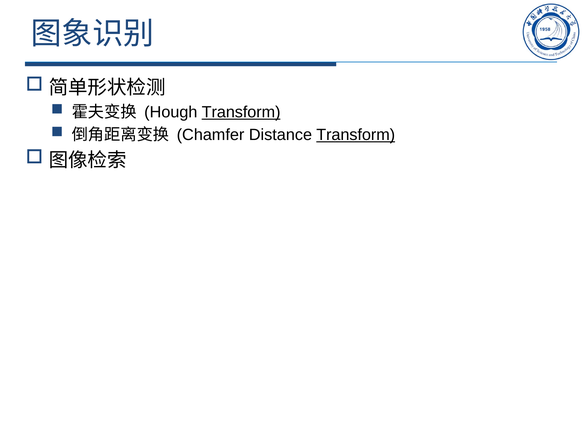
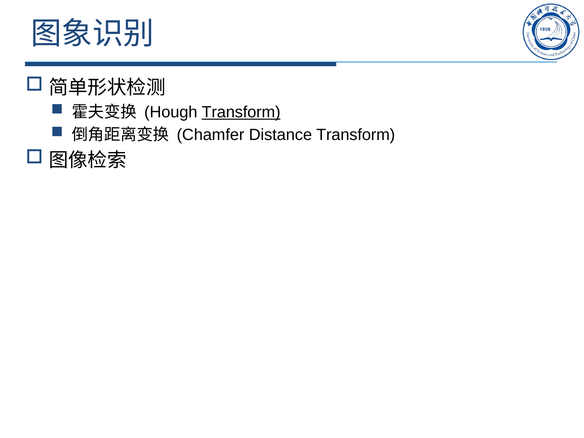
Transform at (356, 135) underline: present -> none
